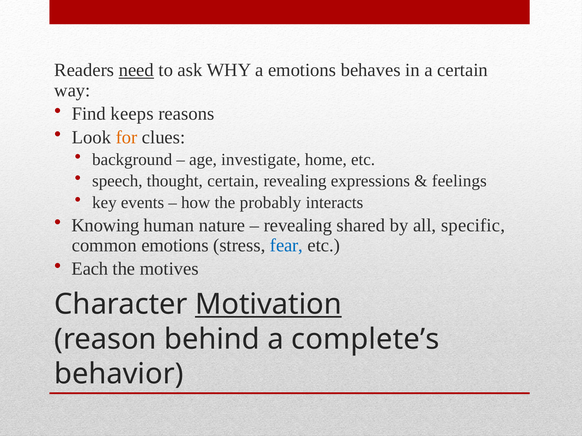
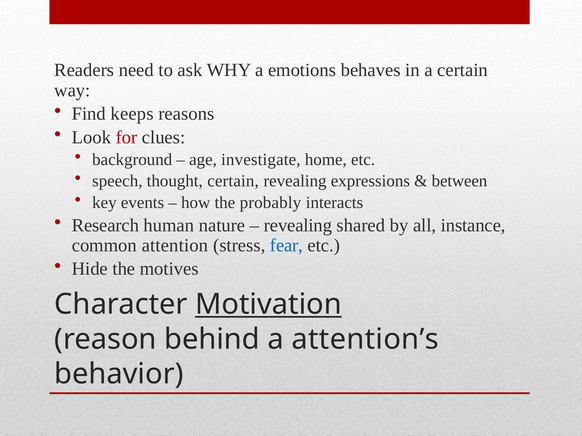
need underline: present -> none
for colour: orange -> red
feelings: feelings -> between
Knowing: Knowing -> Research
specific: specific -> instance
common emotions: emotions -> attention
Each: Each -> Hide
complete’s: complete’s -> attention’s
